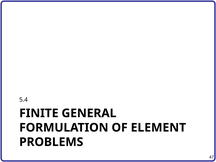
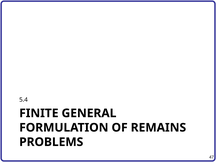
ELEMENT: ELEMENT -> REMAINS
